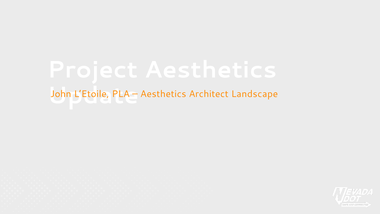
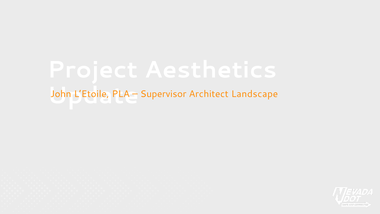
Aesthetics at (163, 94): Aesthetics -> Supervisor
